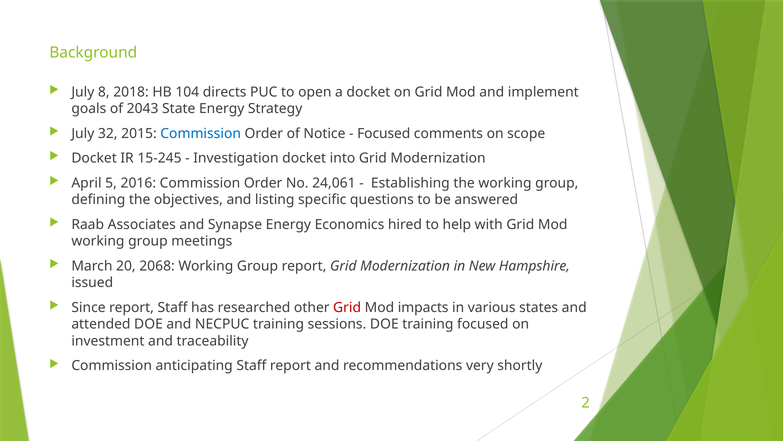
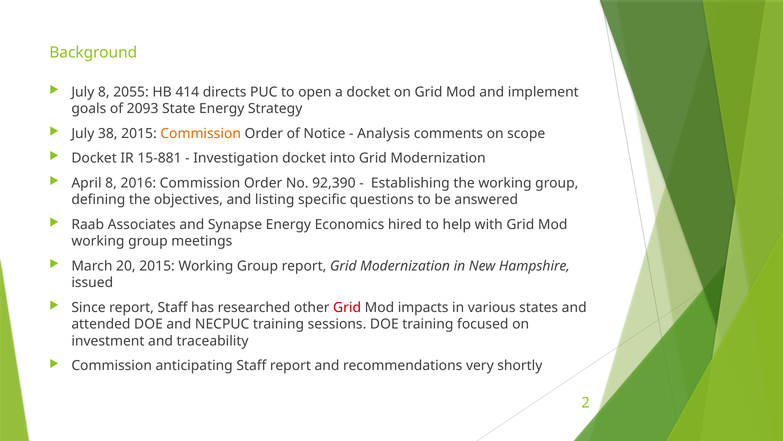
2018: 2018 -> 2055
104: 104 -> 414
2043: 2043 -> 2093
32: 32 -> 38
Commission at (201, 133) colour: blue -> orange
Focused at (384, 133): Focused -> Analysis
15-245: 15-245 -> 15-881
April 5: 5 -> 8
24,061: 24,061 -> 92,390
20 2068: 2068 -> 2015
